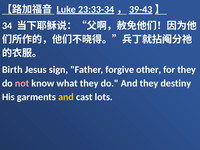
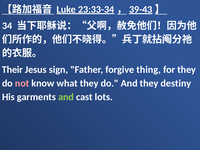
Birth: Birth -> Their
other: other -> thing
and at (66, 97) colour: yellow -> light green
